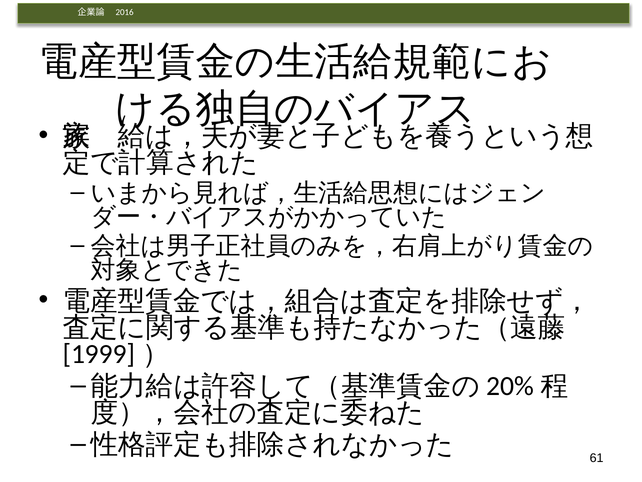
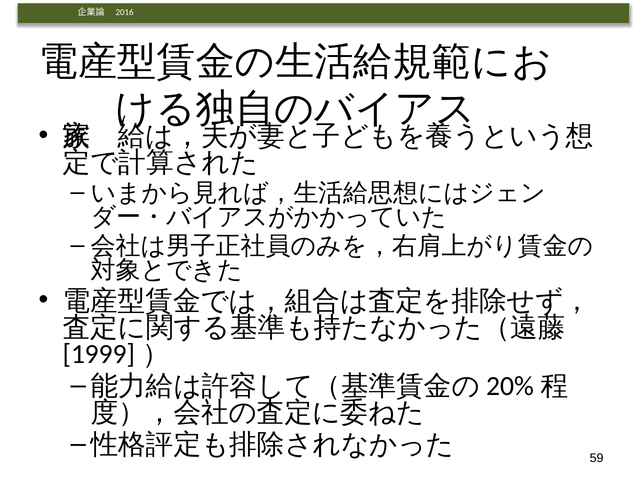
61: 61 -> 59
